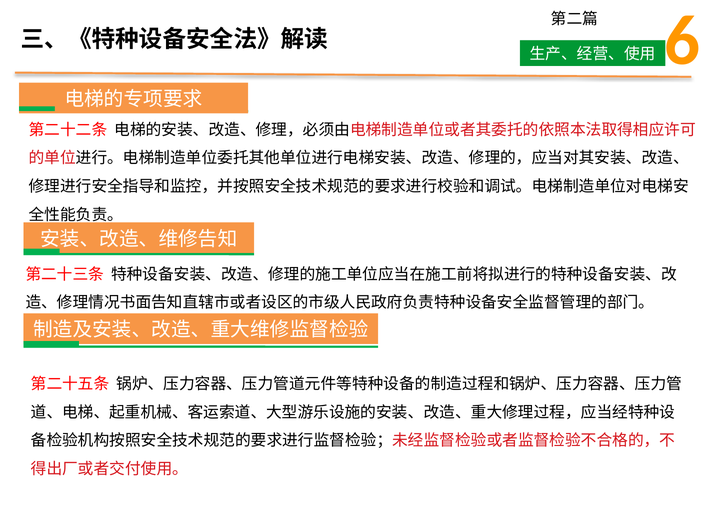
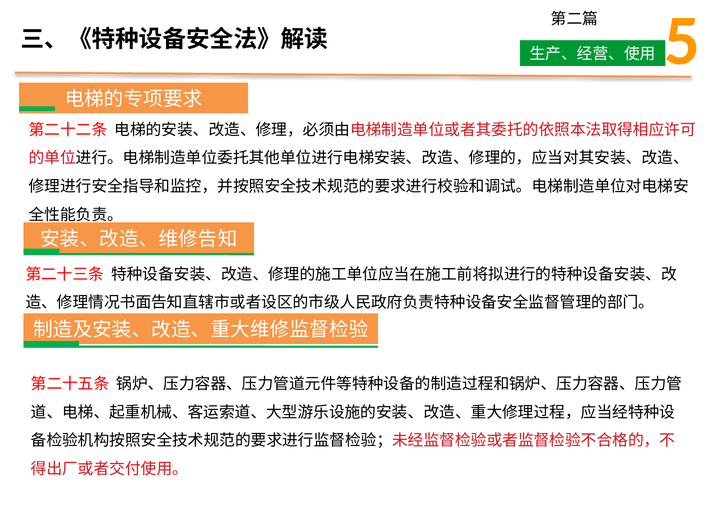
6: 6 -> 5
